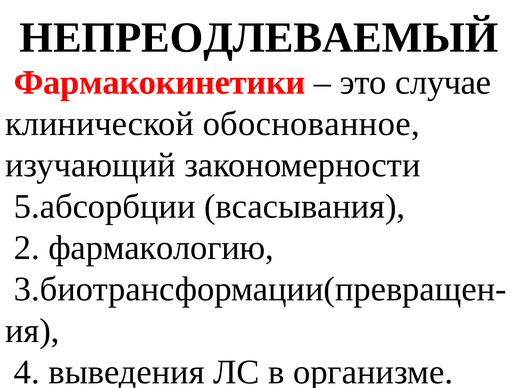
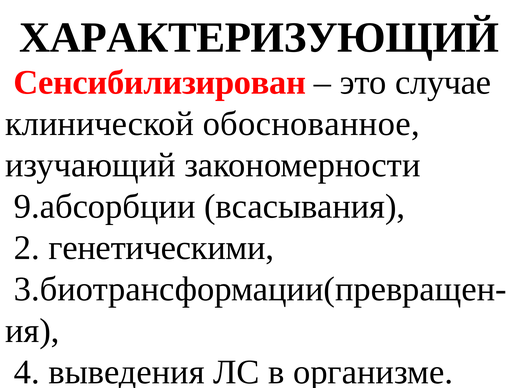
НЕПРЕОДЛЕВАЕМЫЙ: НЕПРЕОДЛЕВАЕМЫЙ -> ХАРАКТЕРИЗУЮЩИЙ
Фармакокинетики: Фармакокинетики -> Сенсибилизирован
5.абсорбции: 5.абсорбции -> 9.абсорбции
фармакологию: фармакологию -> генетическими
